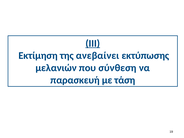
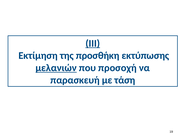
ανεβαίνει: ανεβαίνει -> προσθήκη
μελανιών underline: none -> present
σύνθεση: σύνθεση -> προσοχή
